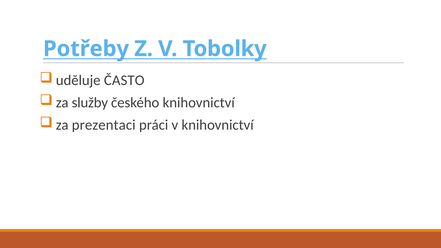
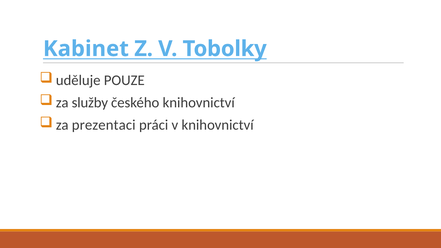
Potřeby: Potřeby -> Kabinet
ČASTO: ČASTO -> POUZE
